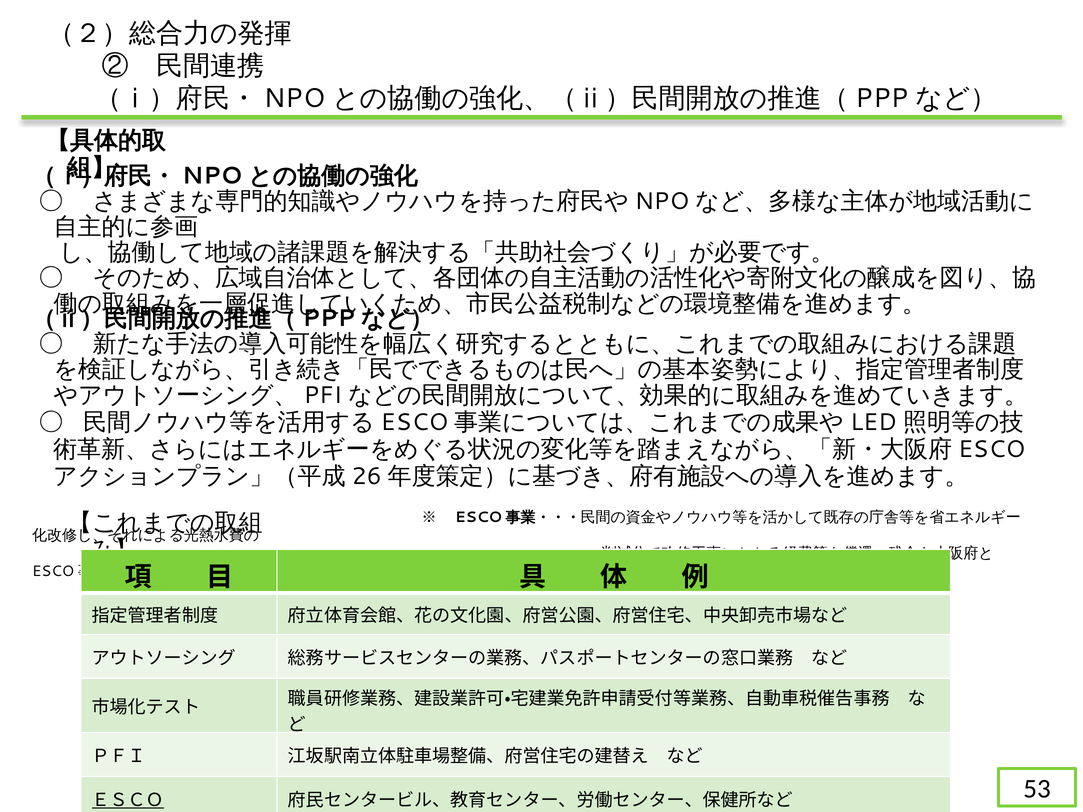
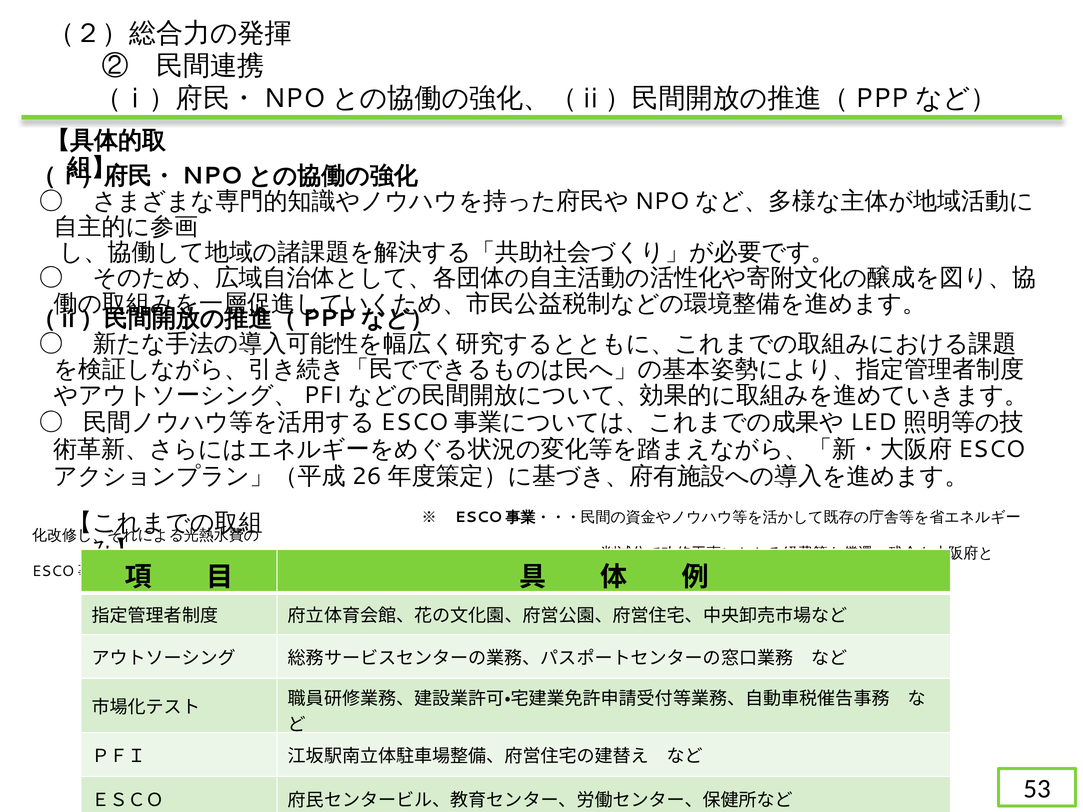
ＥＳＣＯ underline: present -> none
